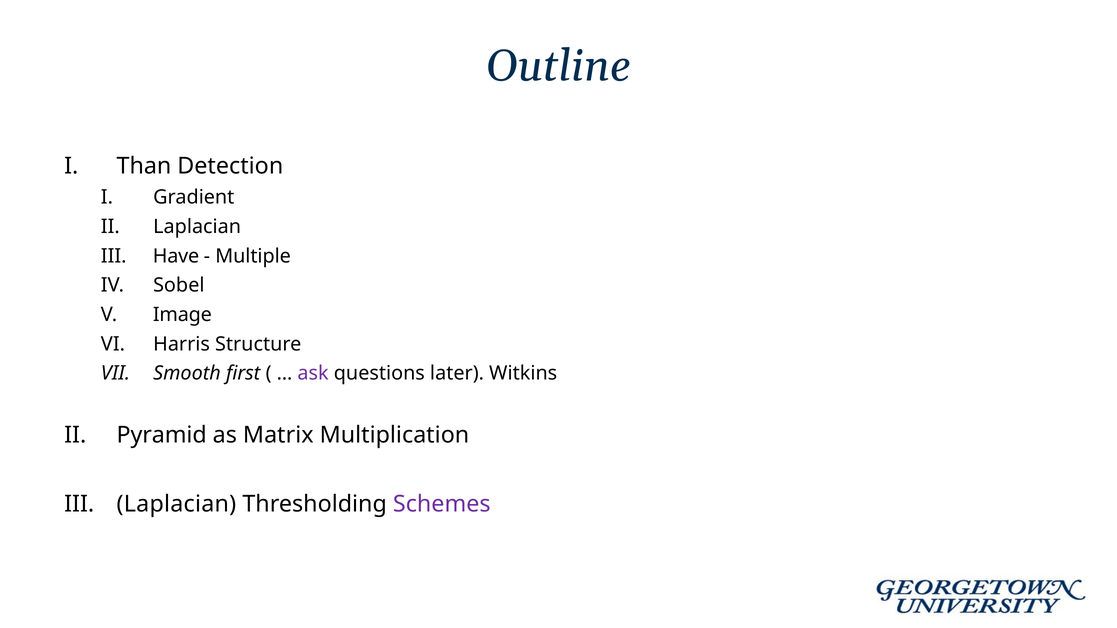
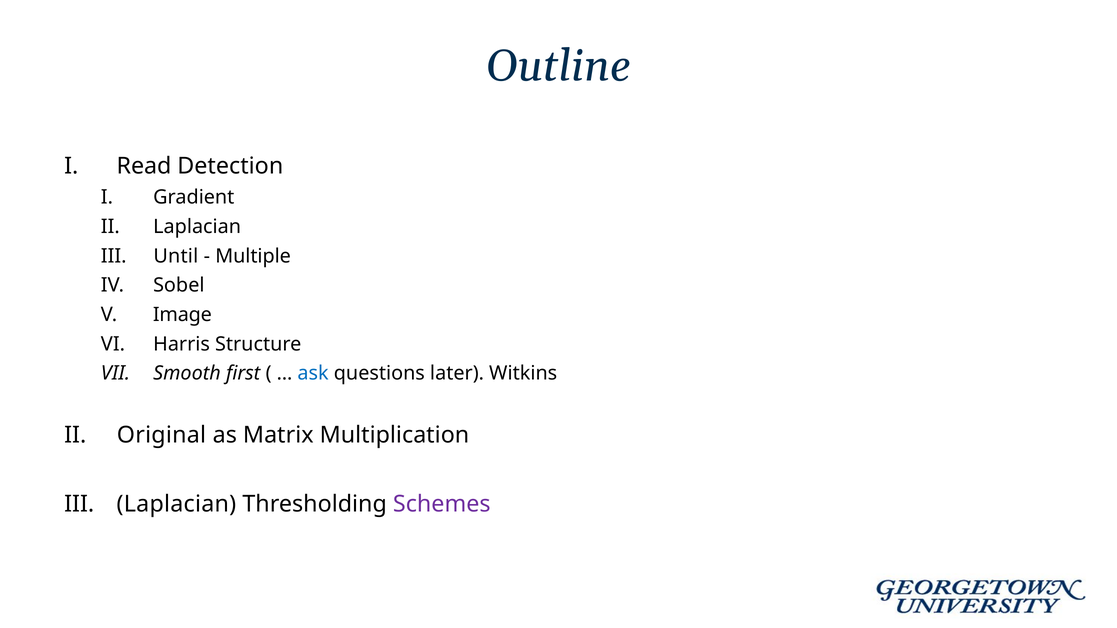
Than: Than -> Read
Have: Have -> Until
ask colour: purple -> blue
Pyramid: Pyramid -> Original
